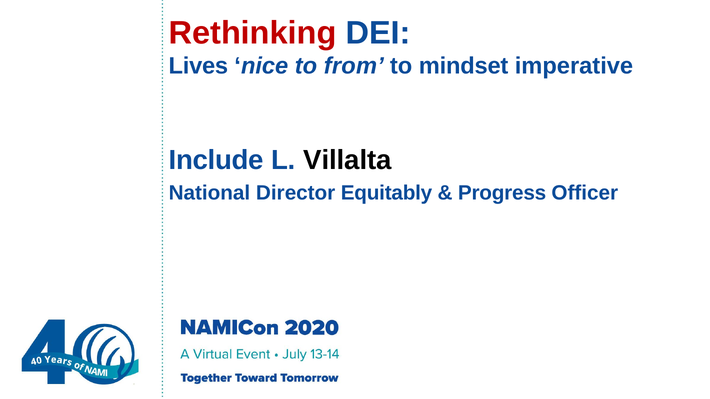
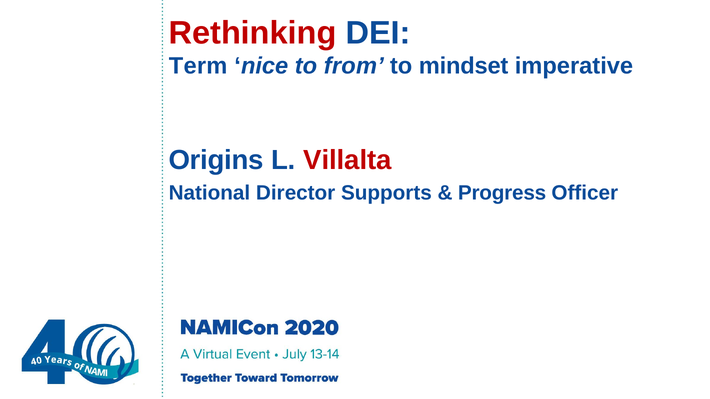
Lives: Lives -> Term
Include: Include -> Origins
Villalta colour: black -> red
Equitably: Equitably -> Supports
